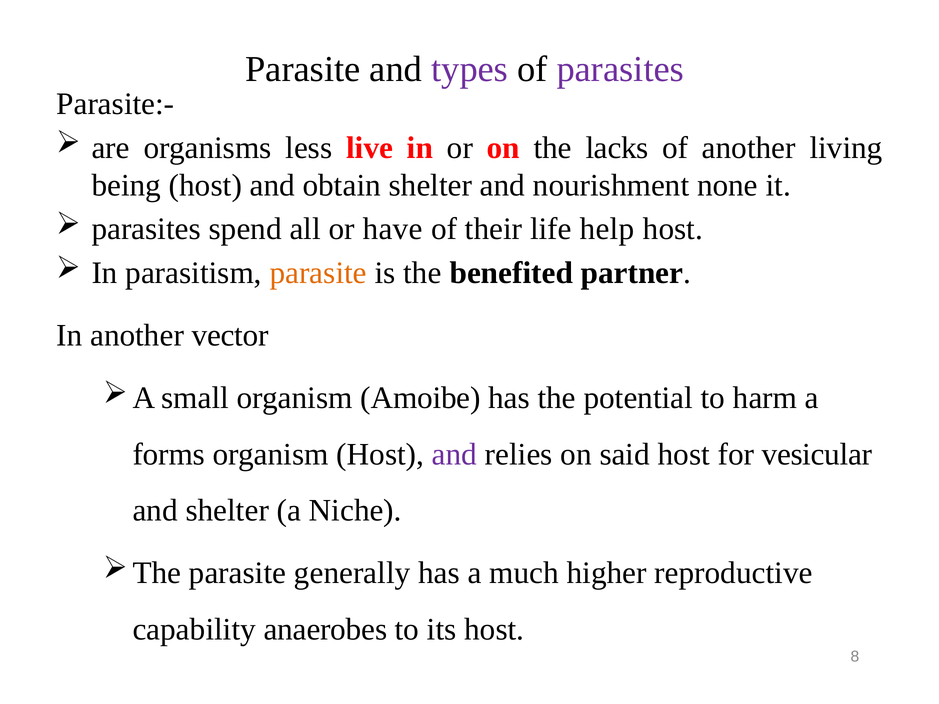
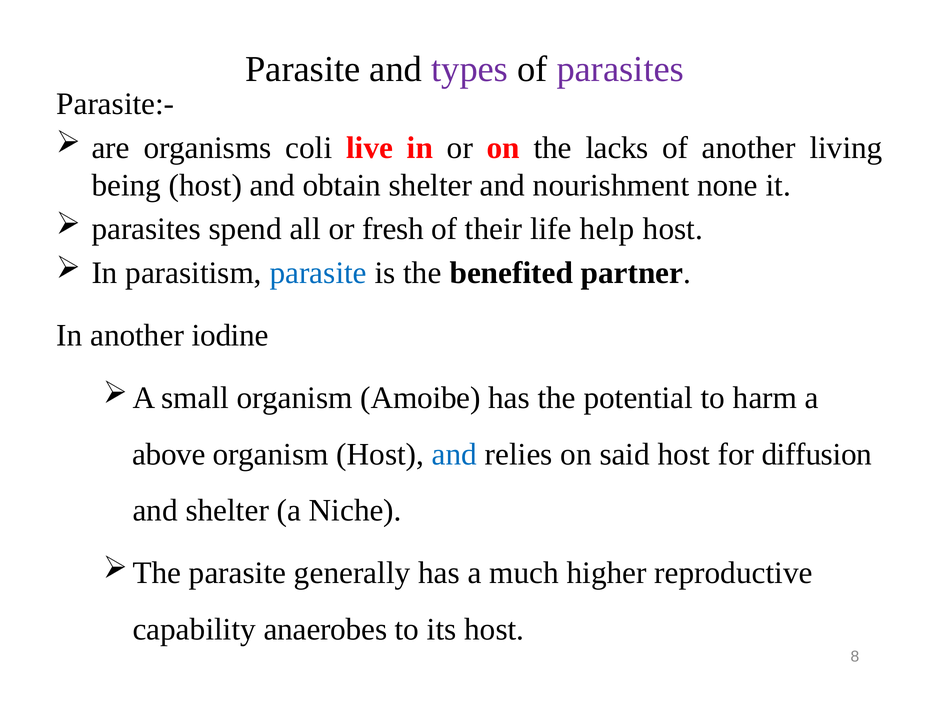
less: less -> coli
have: have -> fresh
parasite at (318, 273) colour: orange -> blue
vector: vector -> iodine
forms: forms -> above
and at (455, 454) colour: purple -> blue
vesicular: vesicular -> diffusion
